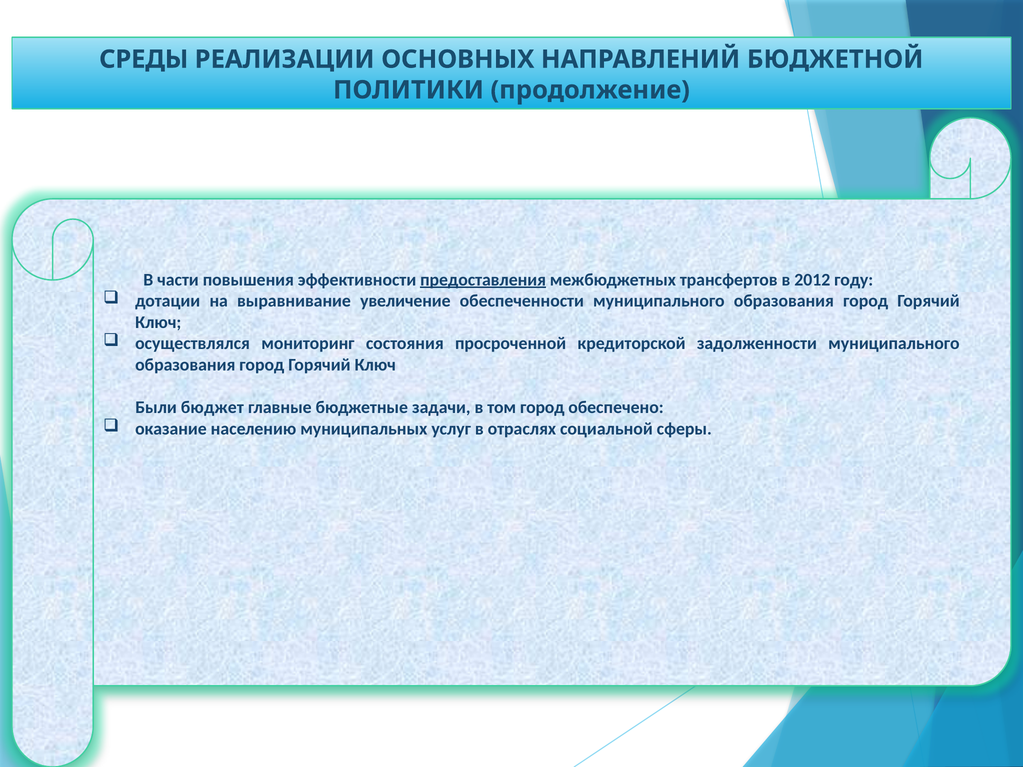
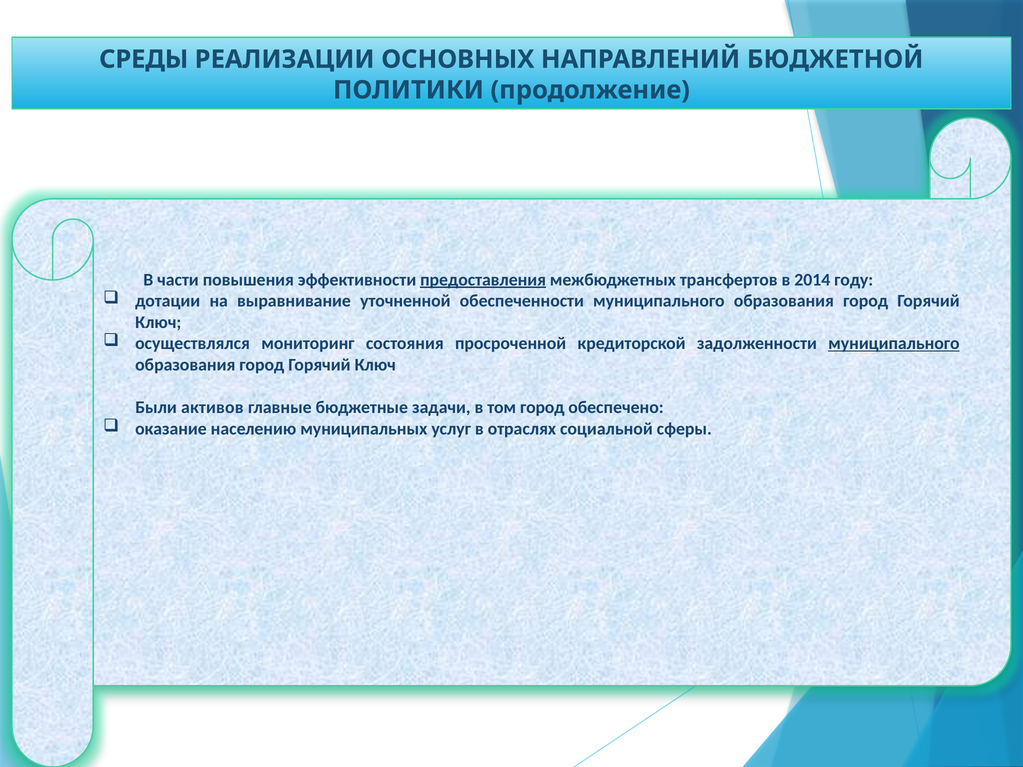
2012: 2012 -> 2014
увеличение: увеличение -> уточненной
муниципального at (894, 344) underline: none -> present
бюджет: бюджет -> активов
